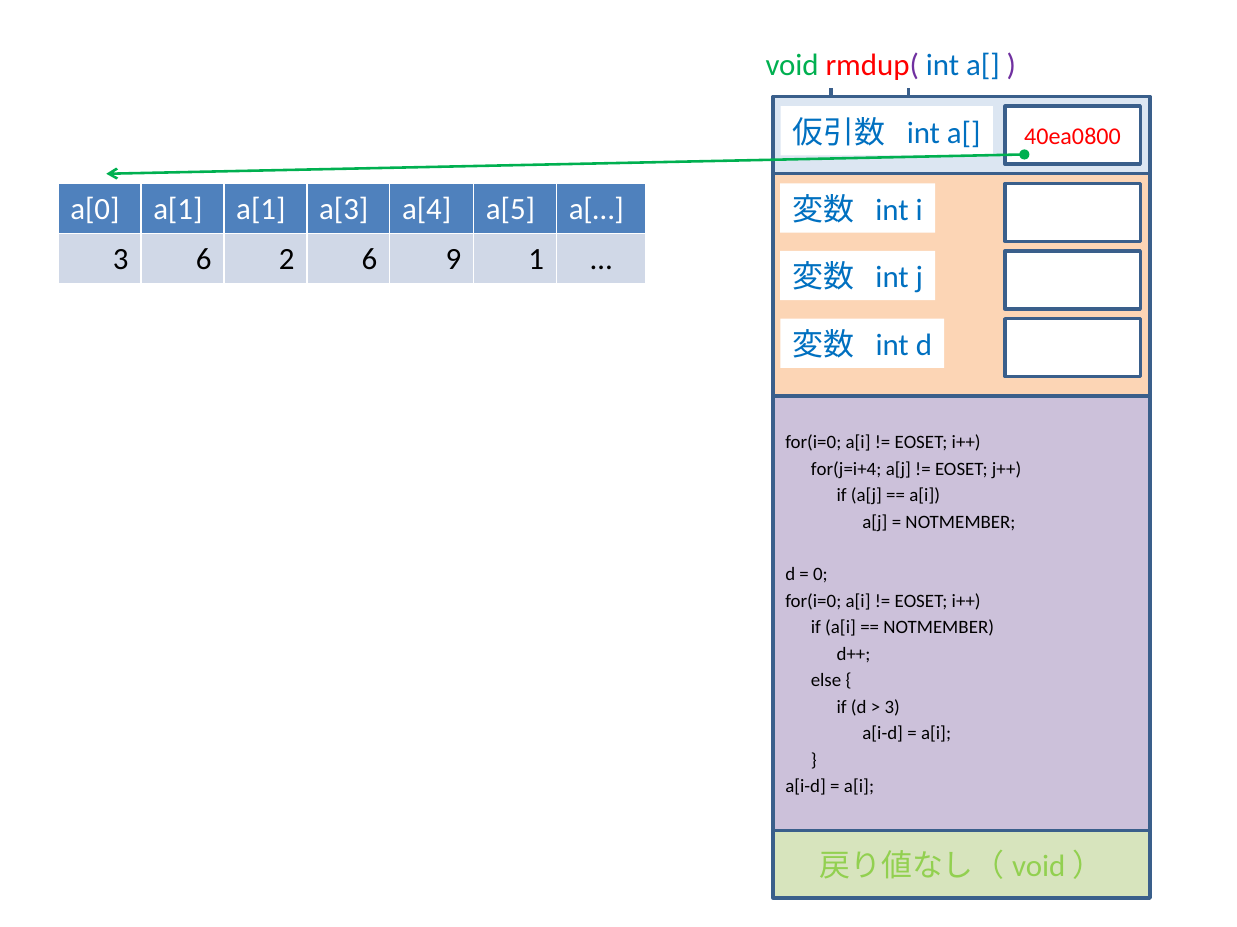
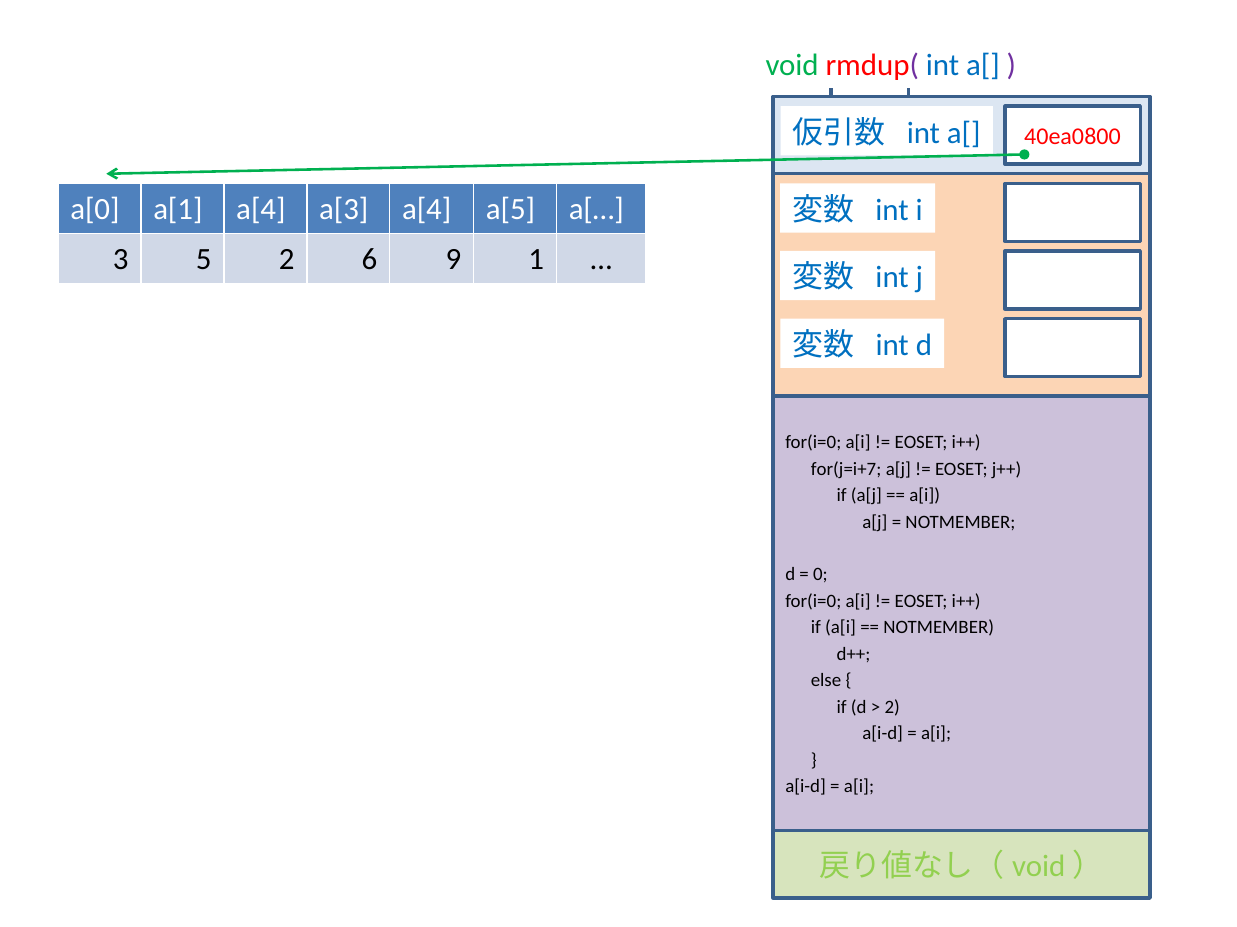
a[1 a[1: a[1 -> a[4
3 6: 6 -> 5
for(j=i+4: for(j=i+4 -> for(j=i+7
3 at (892, 708): 3 -> 2
